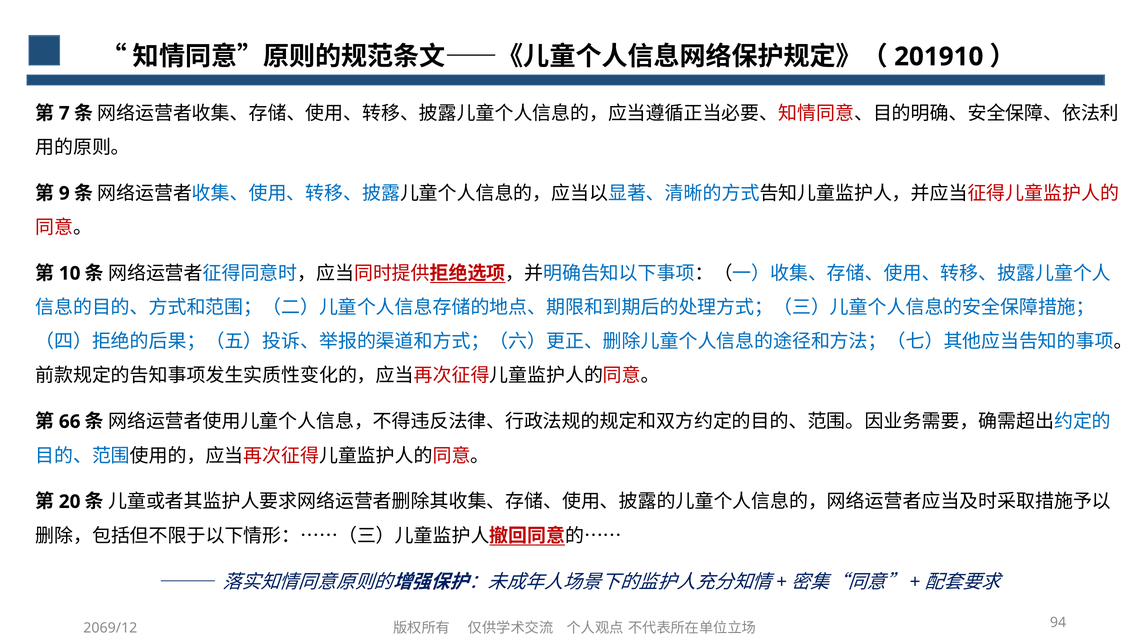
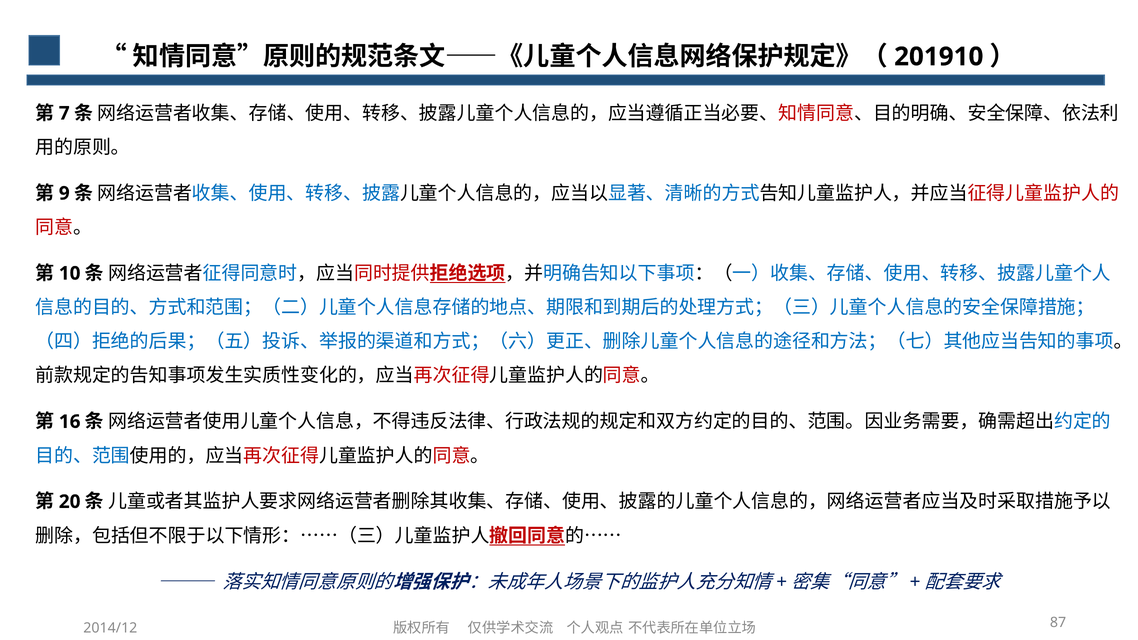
66: 66 -> 16
2069/12: 2069/12 -> 2014/12
94: 94 -> 87
